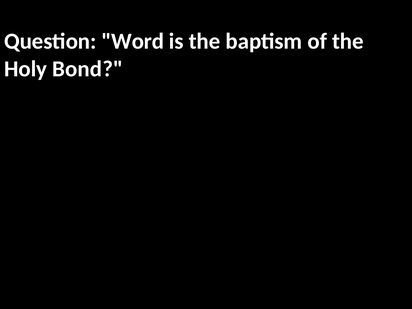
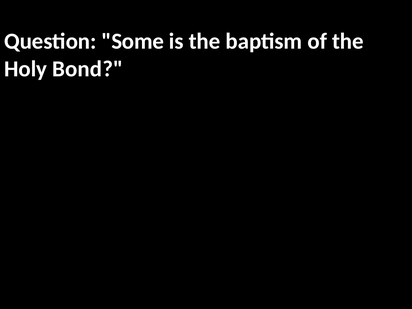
Word: Word -> Some
